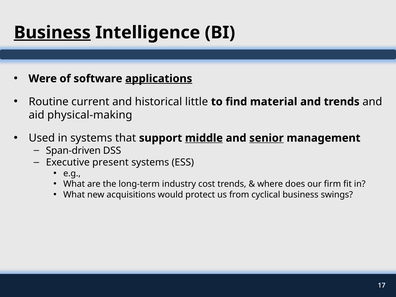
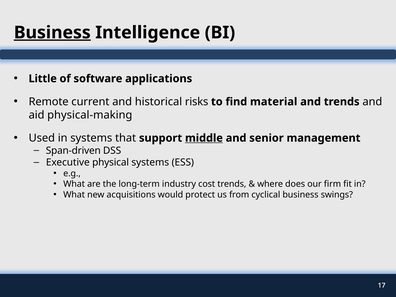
Were: Were -> Little
applications underline: present -> none
Routine: Routine -> Remote
little: little -> risks
senior underline: present -> none
present: present -> physical
